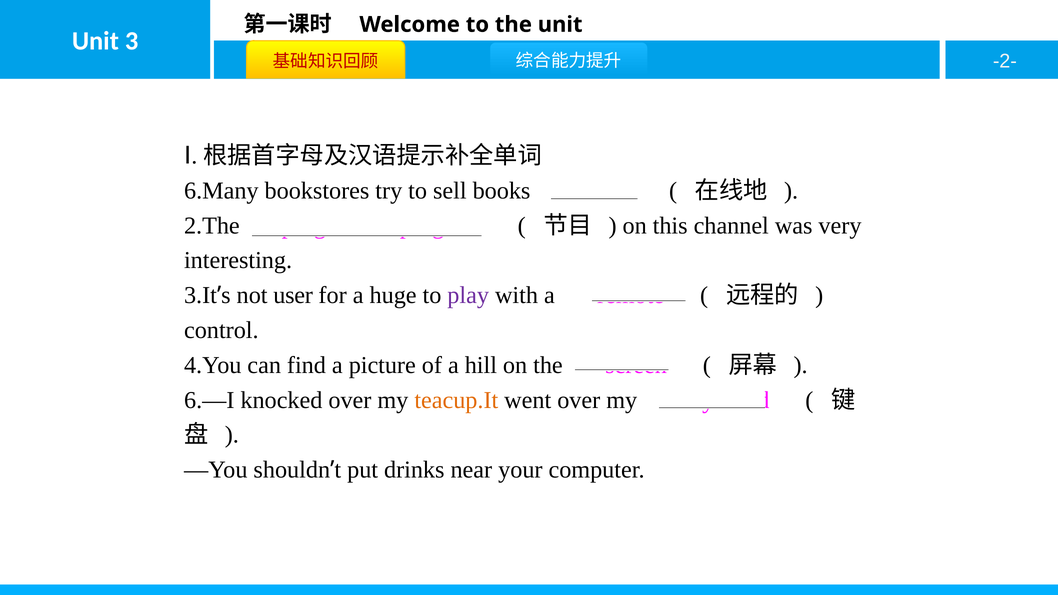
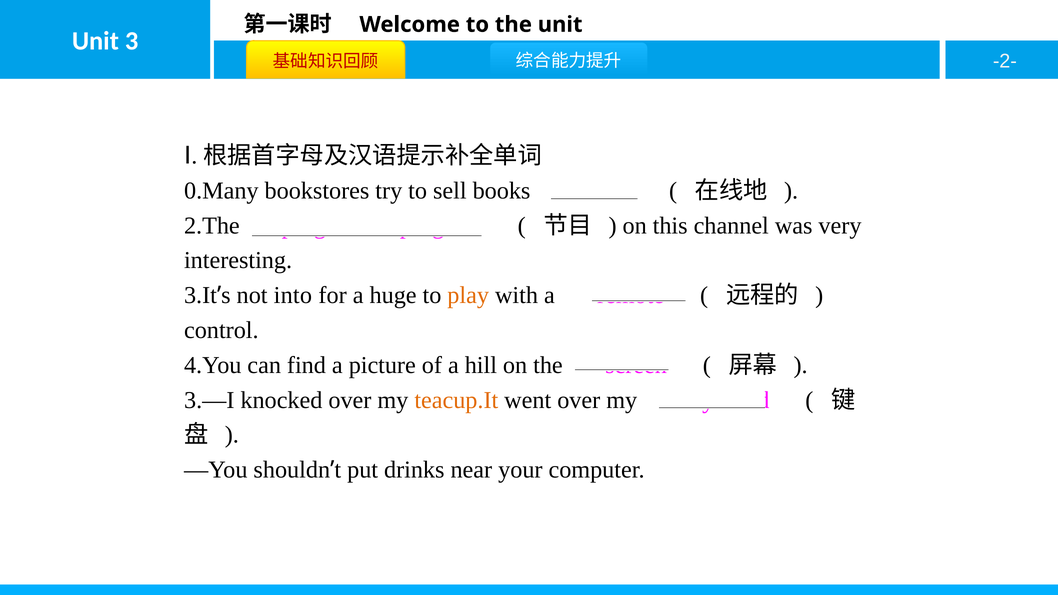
6.Many: 6.Many -> 0.Many
user: user -> into
play colour: purple -> orange
6.—I: 6.—I -> 3.—I
